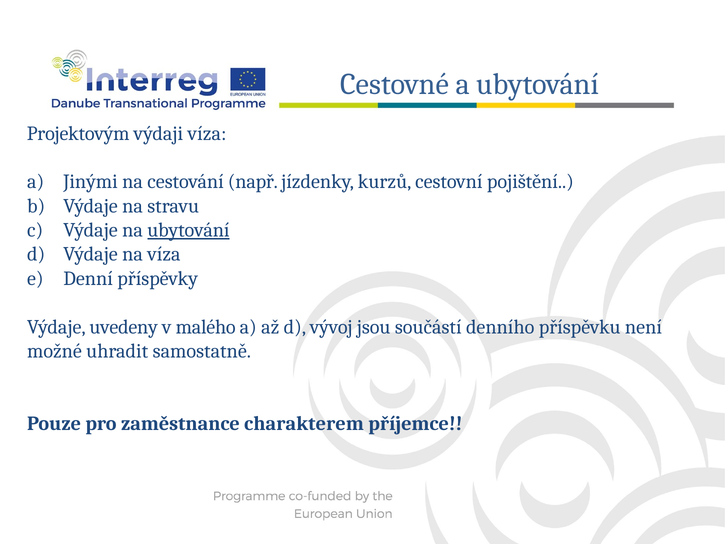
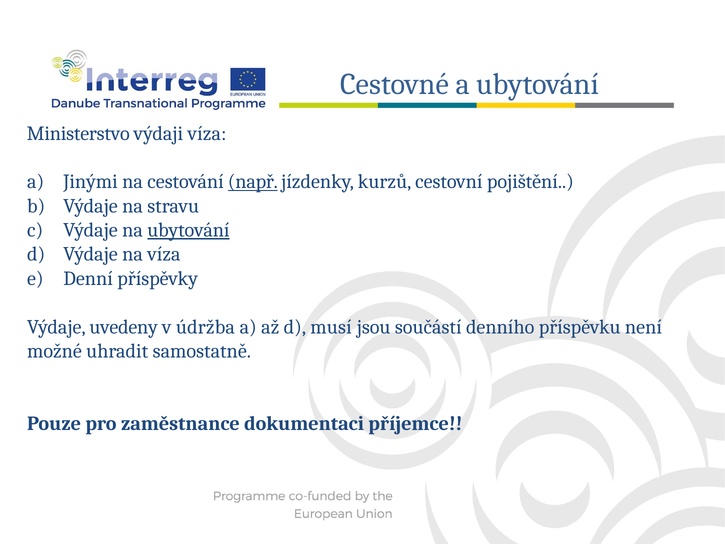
Projektovým: Projektovým -> Ministerstvo
např underline: none -> present
malého: malého -> údržba
vývoj: vývoj -> musí
charakterem: charakterem -> dokumentaci
